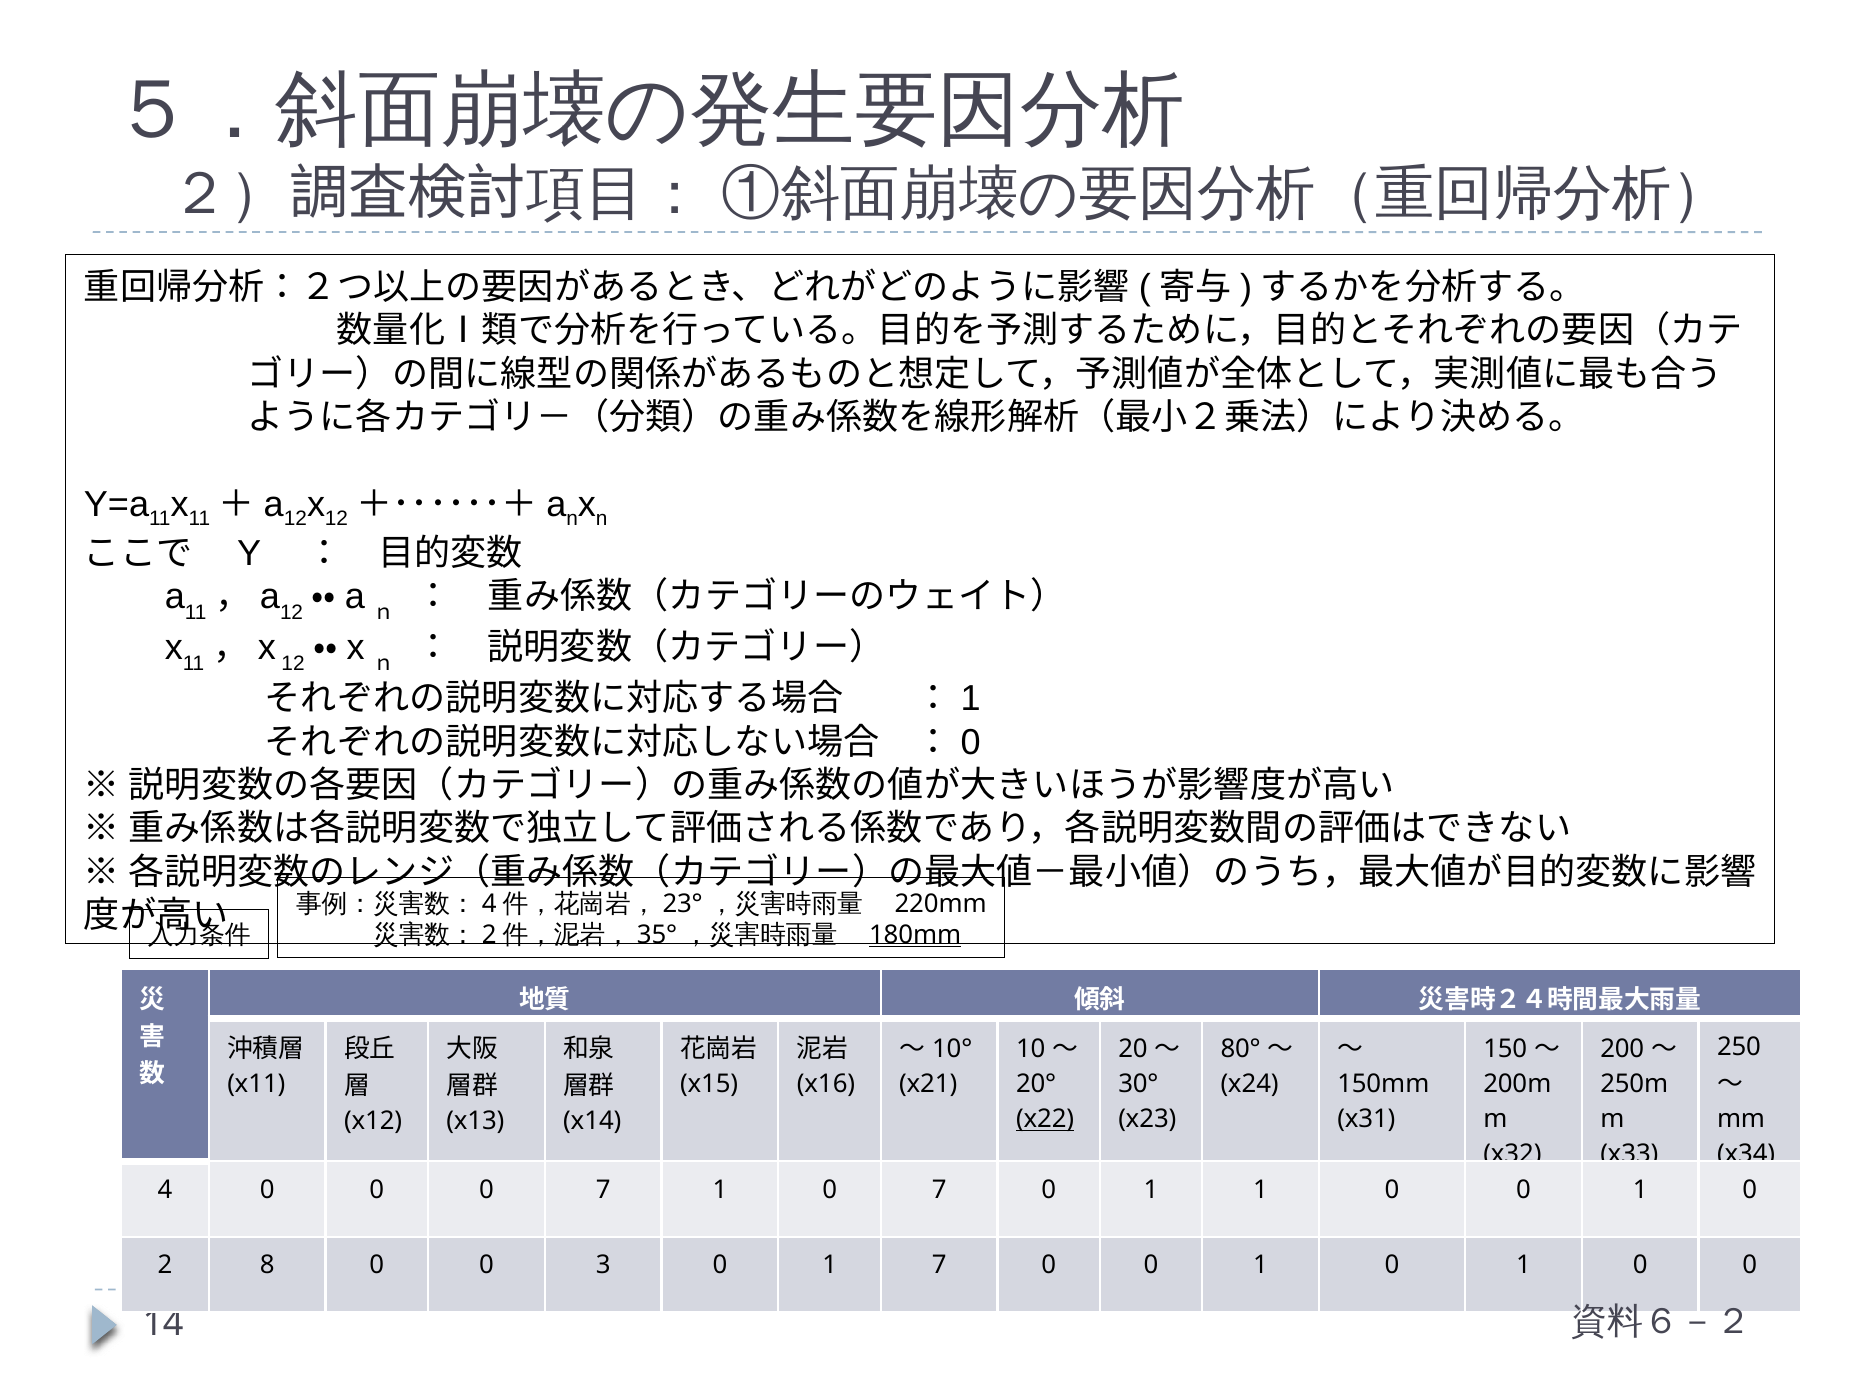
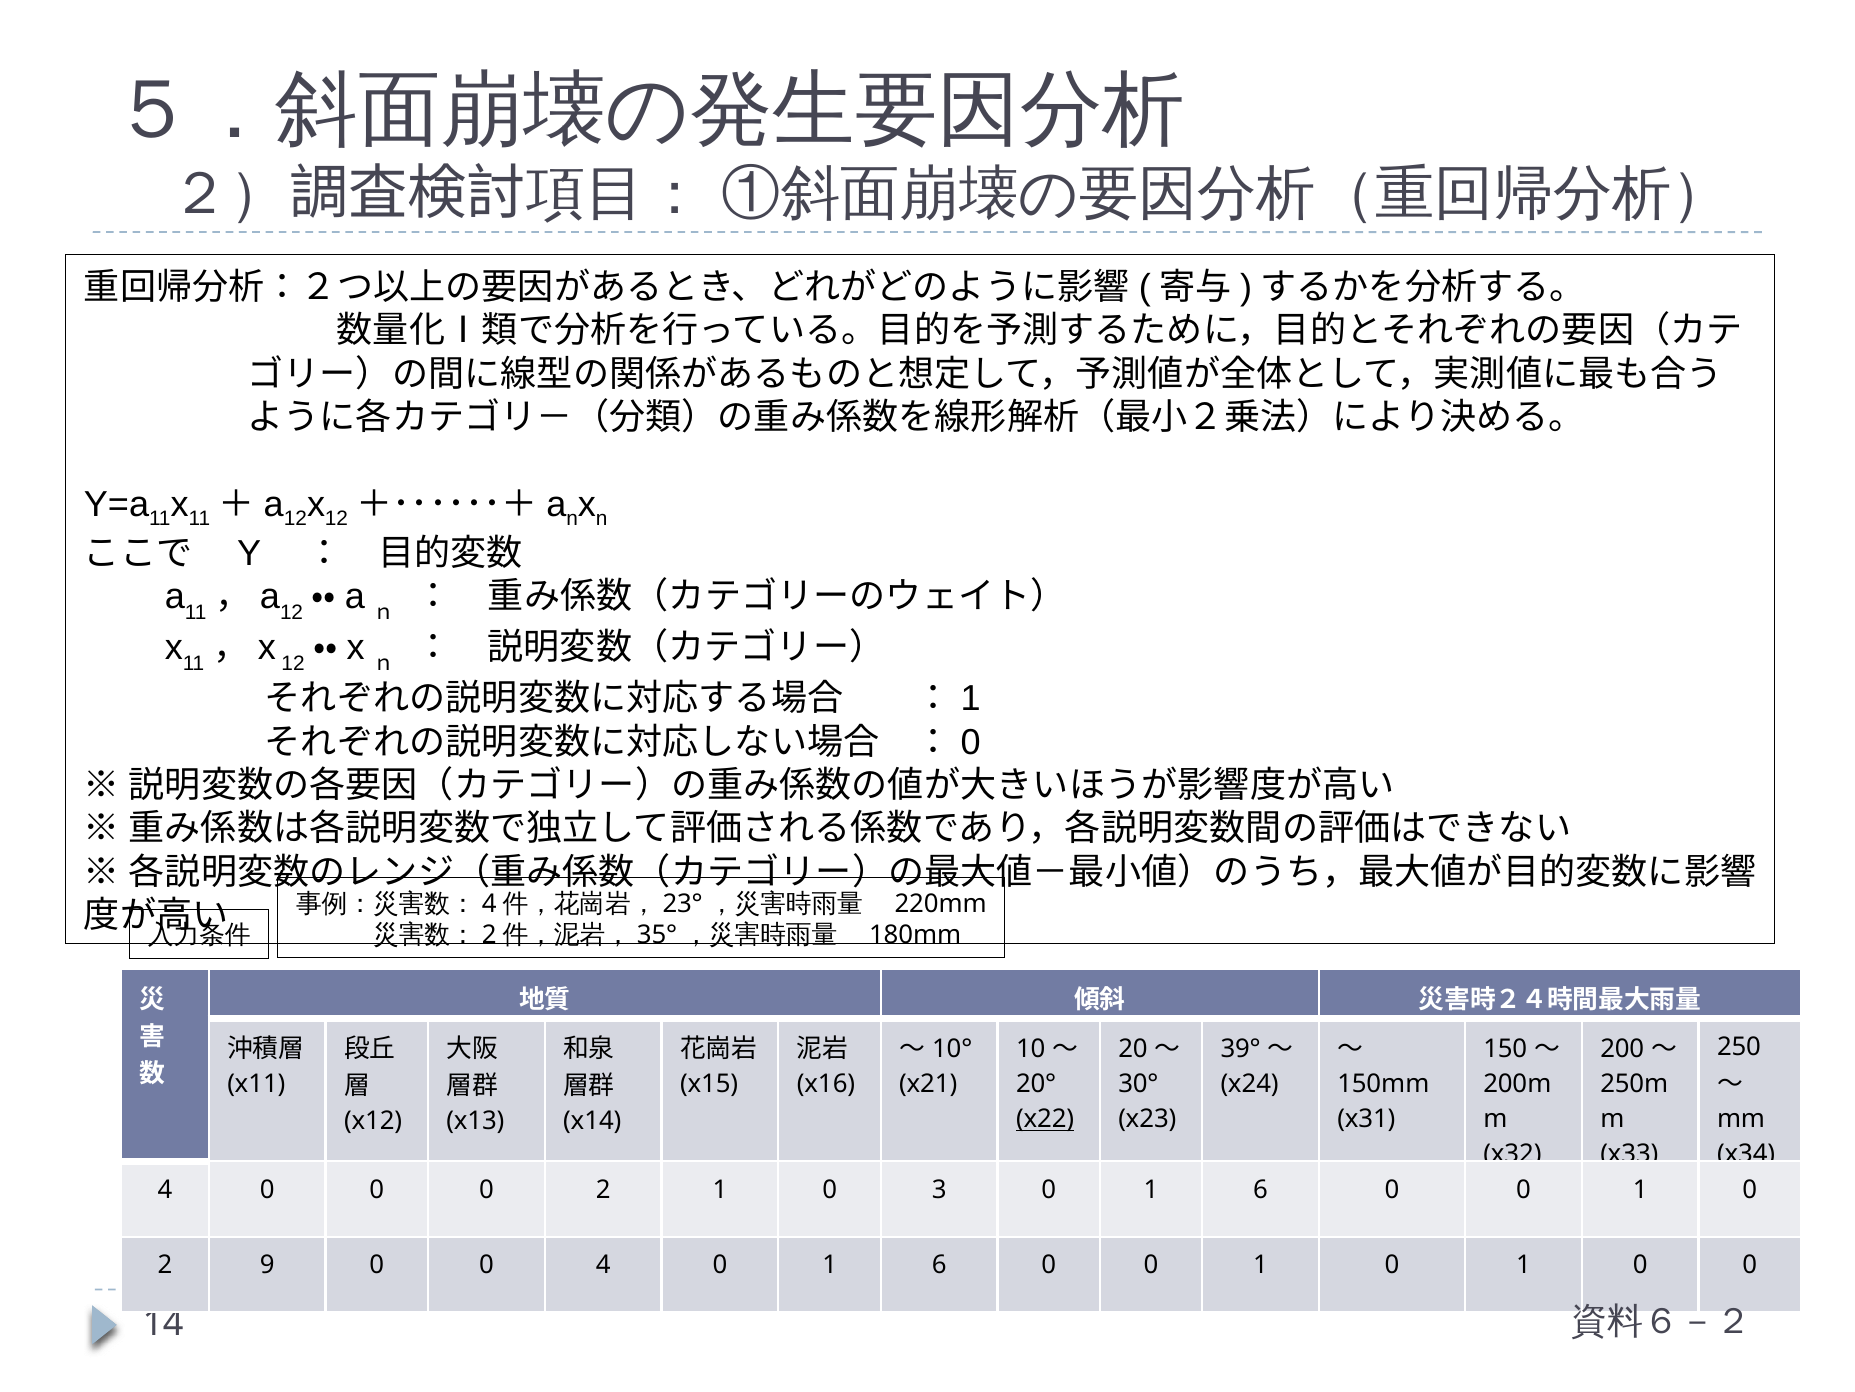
180mm underline: present -> none
80°: 80° -> 39°
0 0 7: 7 -> 2
1 0 7: 7 -> 3
1 at (1261, 1189): 1 -> 6
8: 8 -> 9
0 3: 3 -> 4
7 at (939, 1264): 7 -> 6
